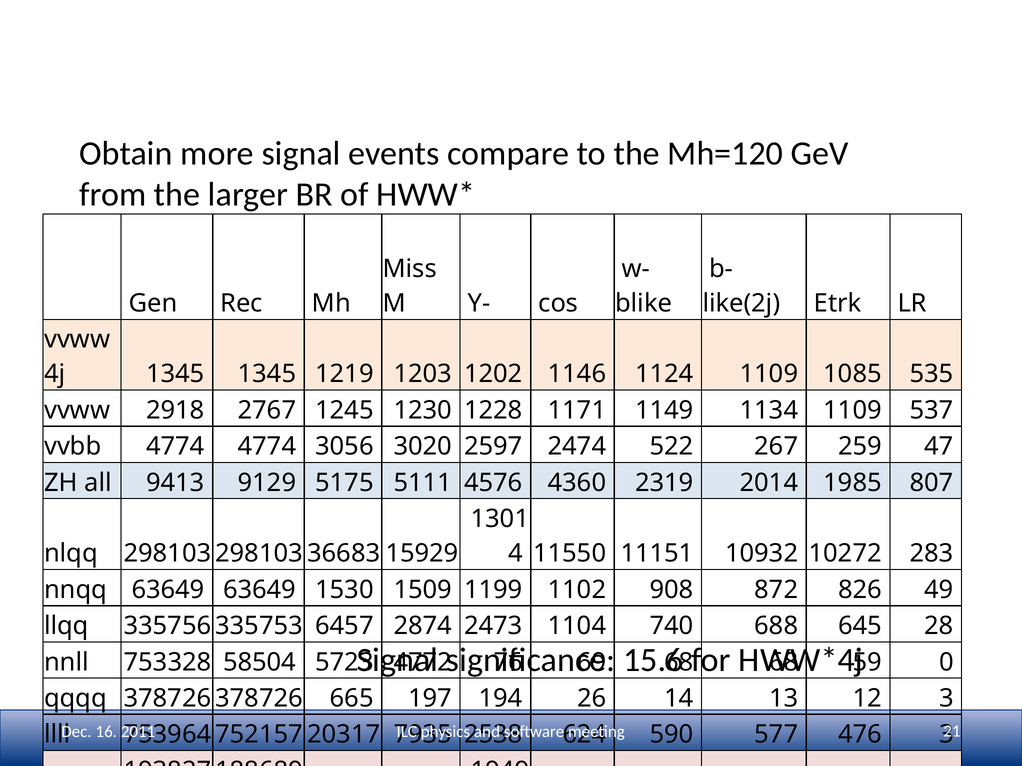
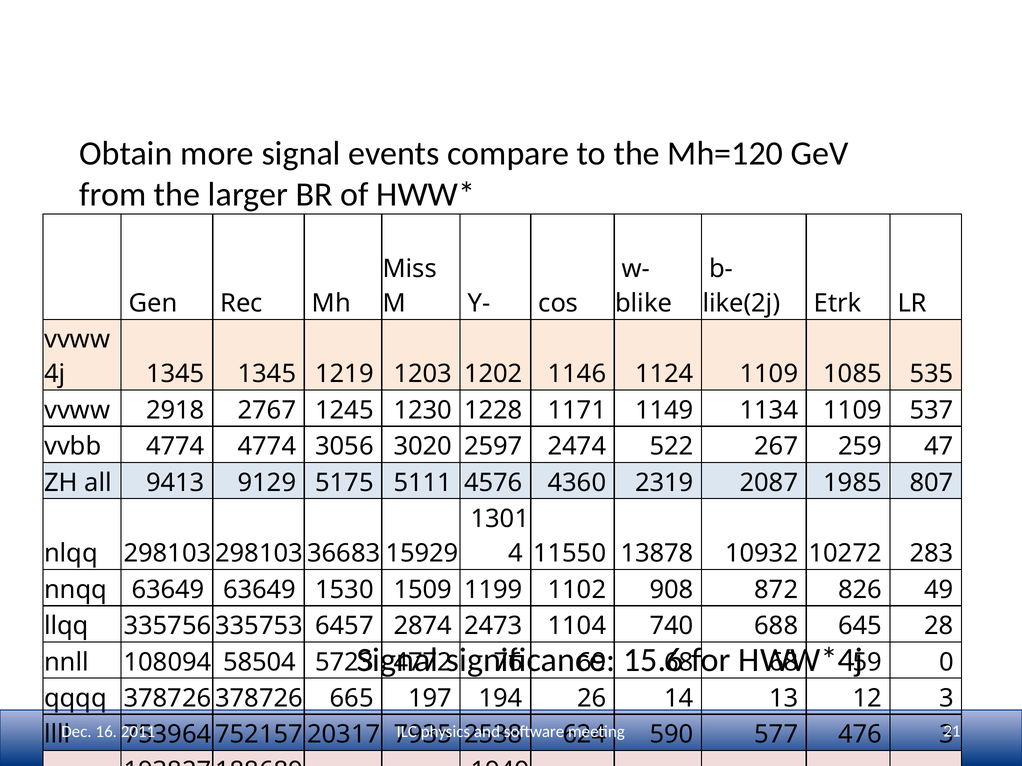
2014: 2014 -> 2087
11151: 11151 -> 13878
753328: 753328 -> 108094
